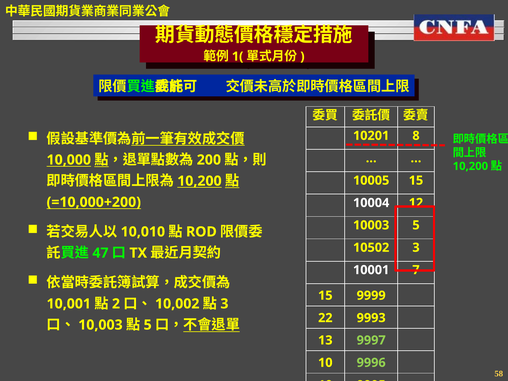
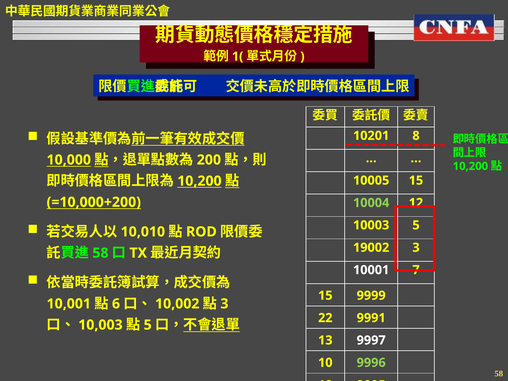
10004 colour: white -> light green
10502: 10502 -> 19002
47 at (100, 253): 47 -> 58
2: 2 -> 6
9993: 9993 -> 9991
9997 colour: light green -> white
